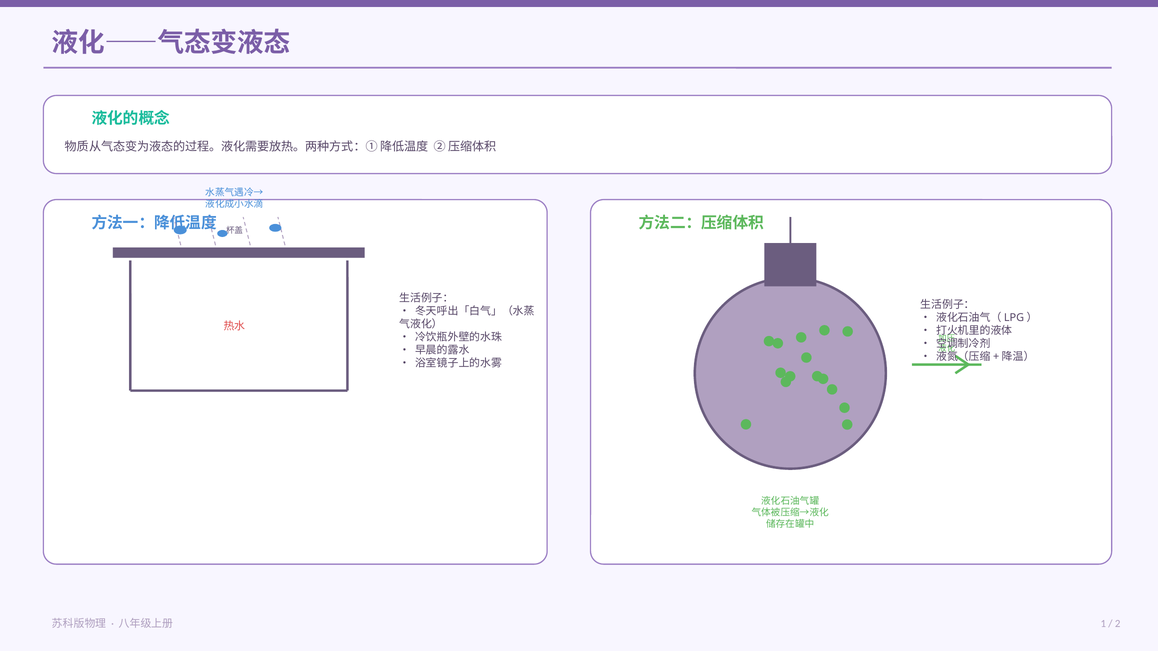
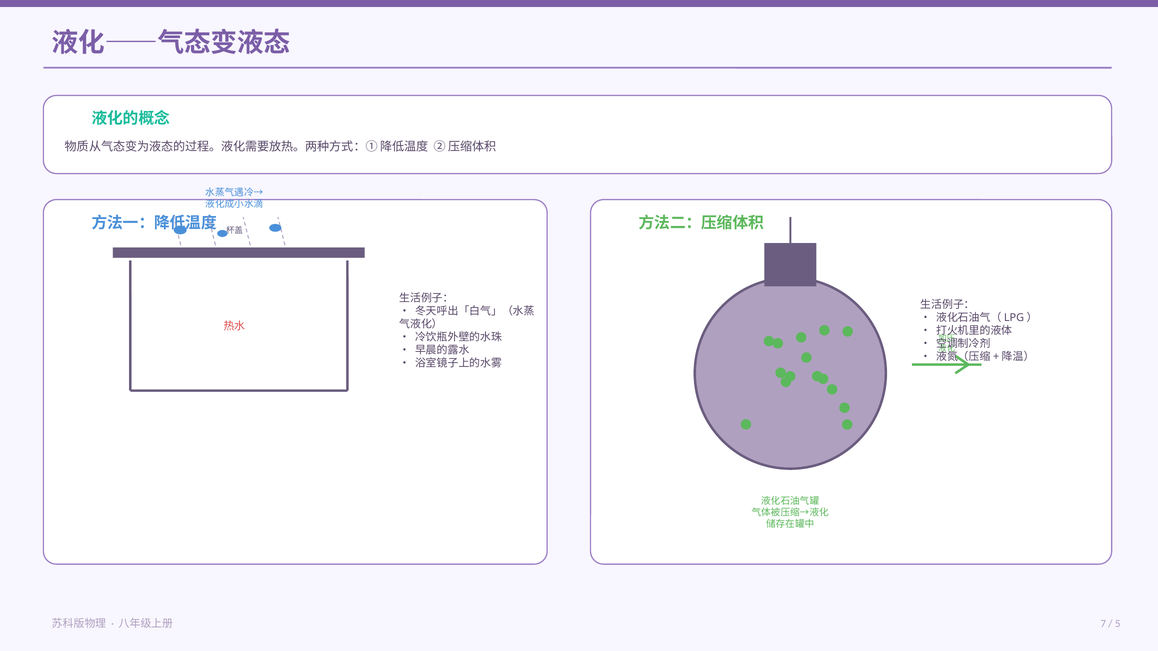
1: 1 -> 7
2: 2 -> 5
